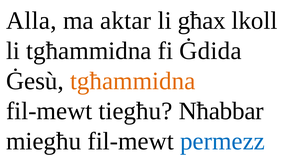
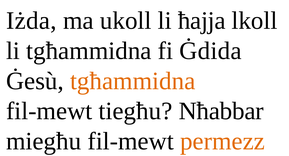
Alla: Alla -> Iżda
aktar: aktar -> ukoll
għax: għax -> ħajja
permezz colour: blue -> orange
